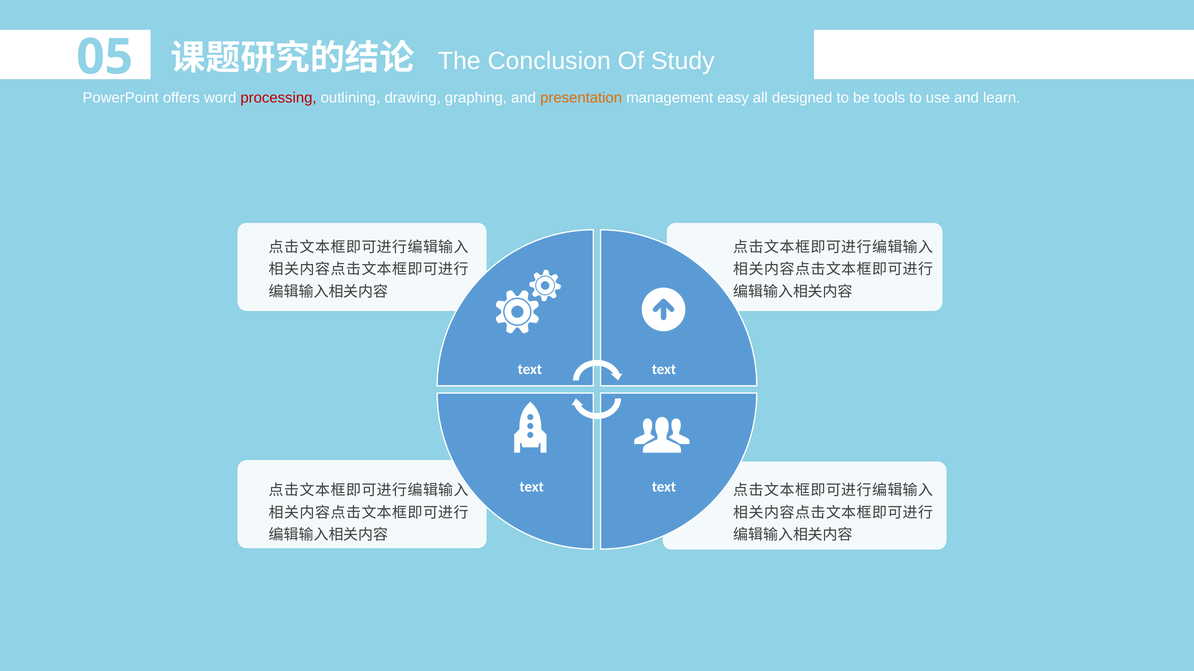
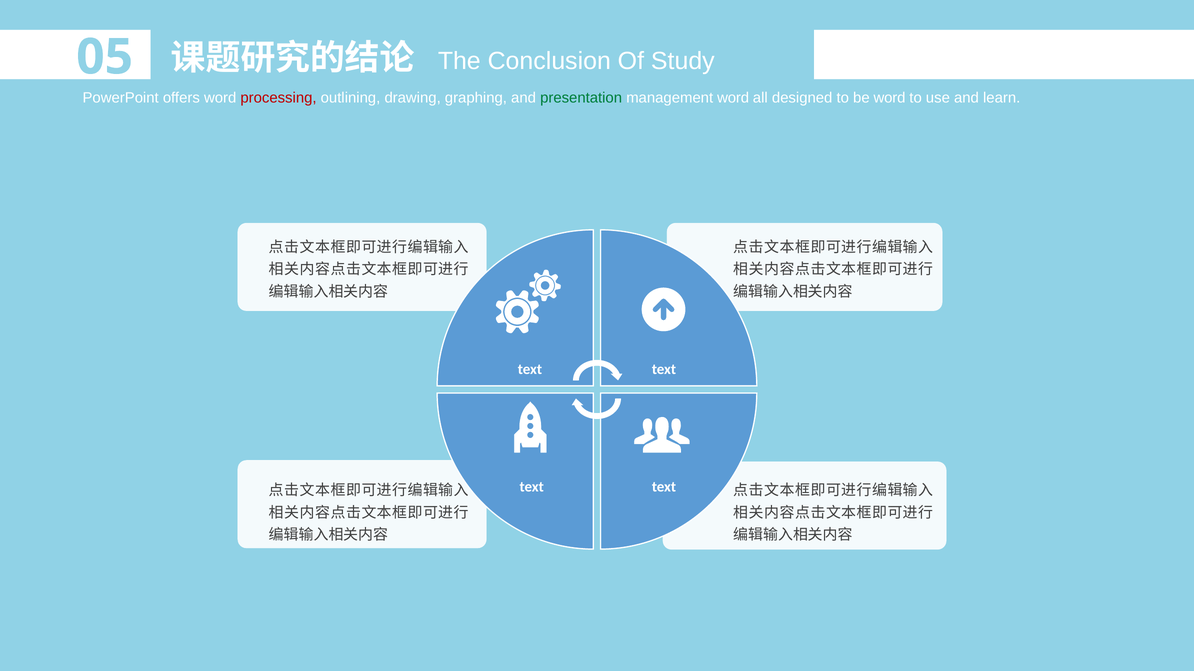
presentation colour: orange -> green
management easy: easy -> word
be tools: tools -> word
